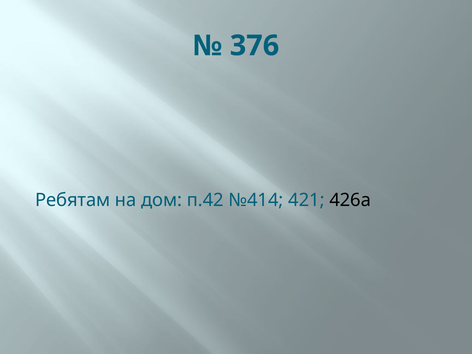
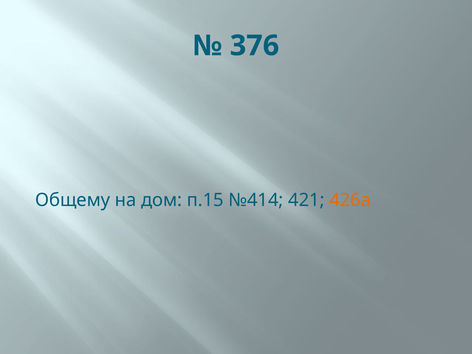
Ребятам: Ребятам -> Общему
п.42: п.42 -> п.15
426а colour: black -> orange
